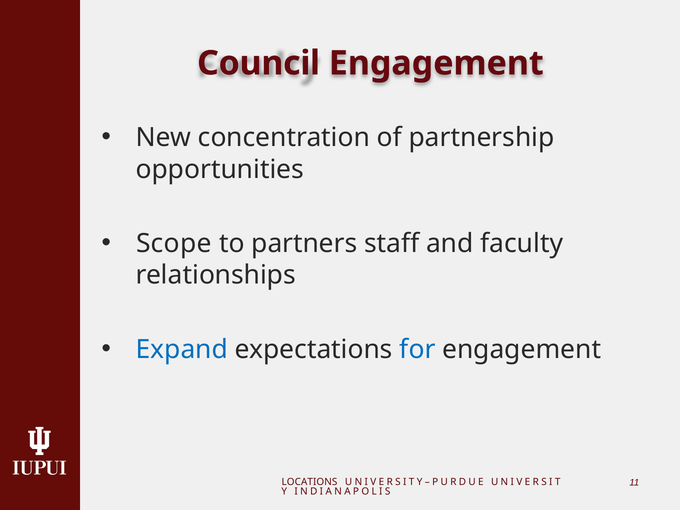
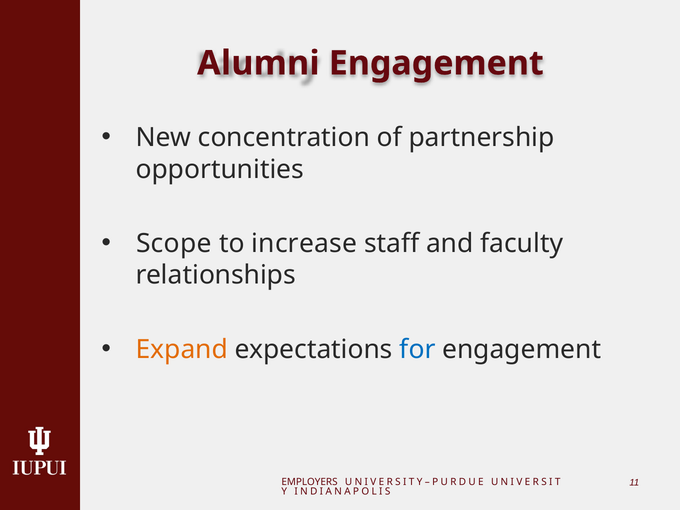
Council: Council -> Alumni
partners: partners -> increase
Expand colour: blue -> orange
LOCATIONS: LOCATIONS -> EMPLOYERS
